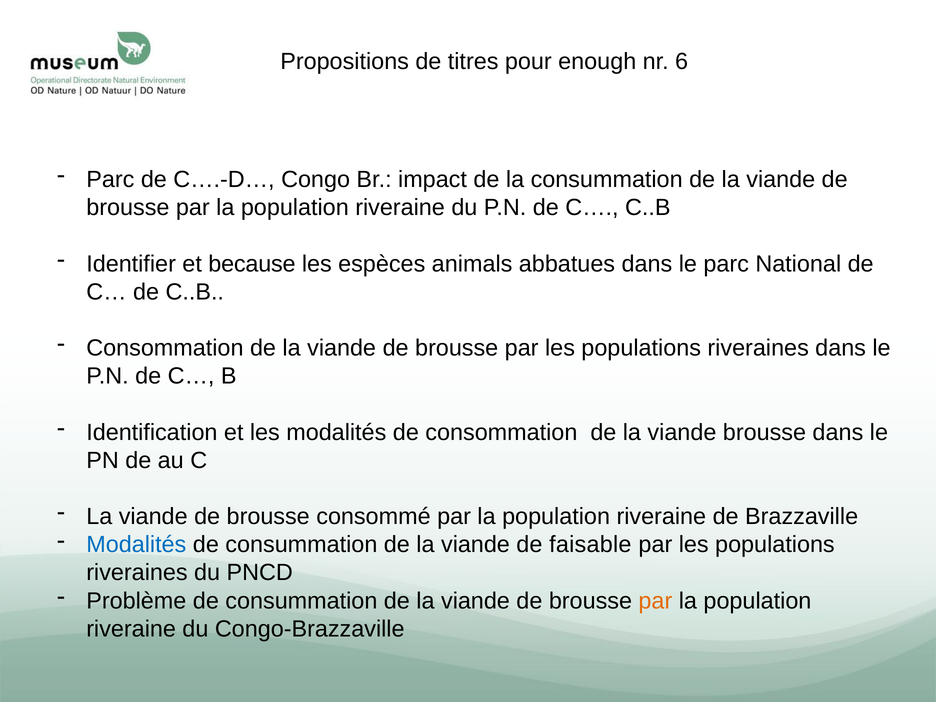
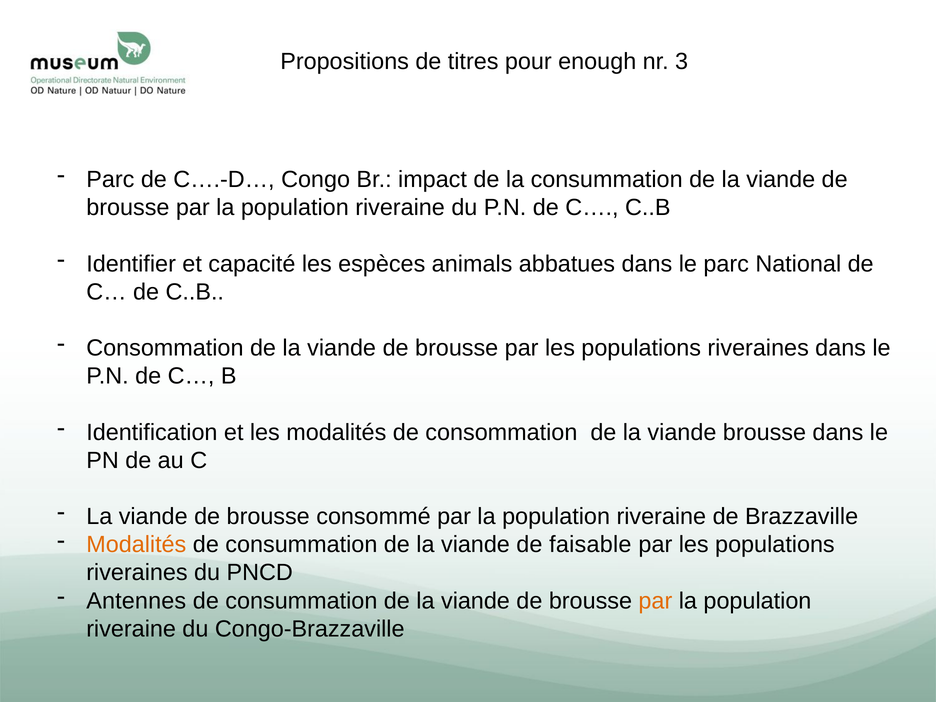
6: 6 -> 3
because: because -> capacité
Modalités at (136, 545) colour: blue -> orange
Problème: Problème -> Antennes
